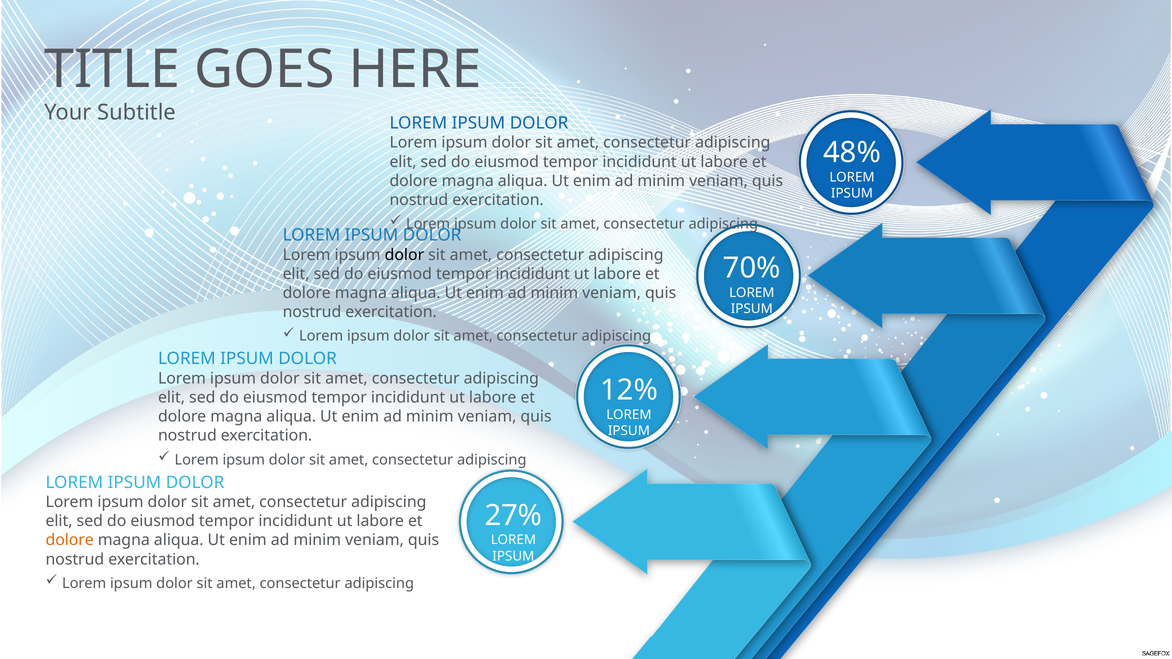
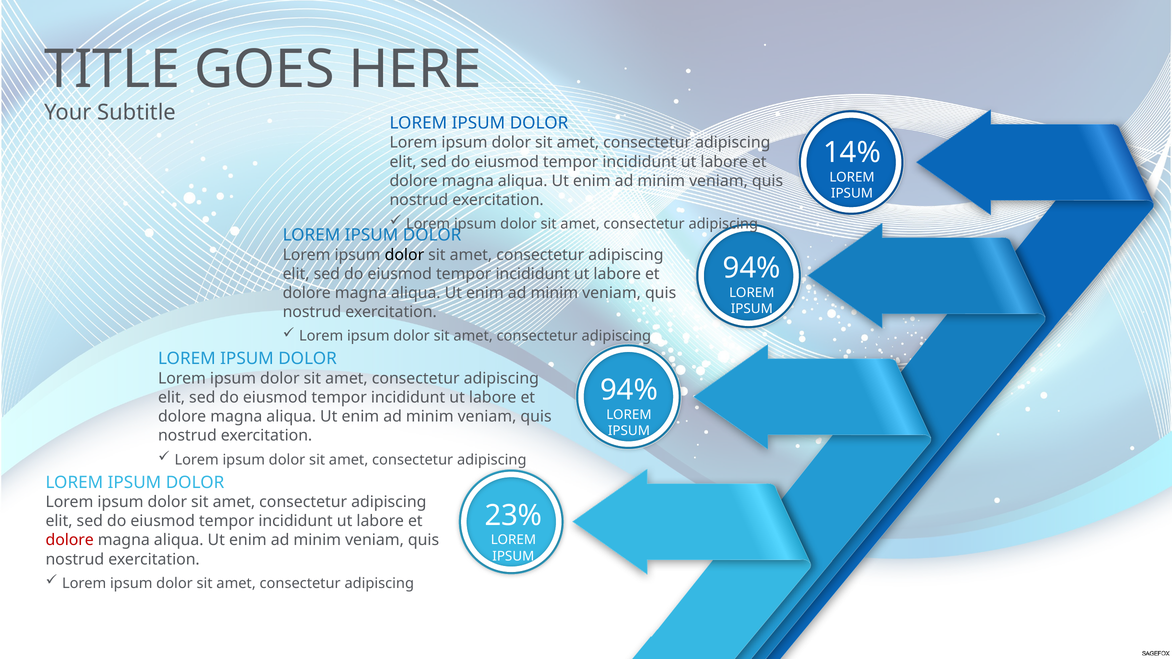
48%: 48% -> 14%
70% at (752, 268): 70% -> 94%
12% at (629, 390): 12% -> 94%
27%: 27% -> 23%
dolore at (70, 540) colour: orange -> red
